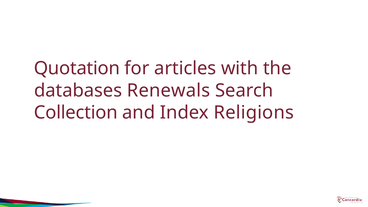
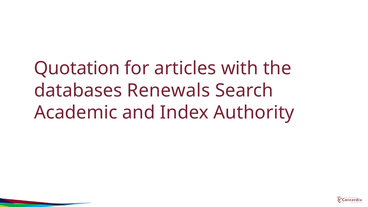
Collection: Collection -> Academic
Religions: Religions -> Authority
